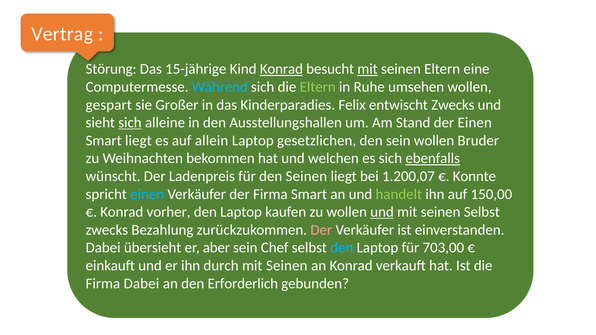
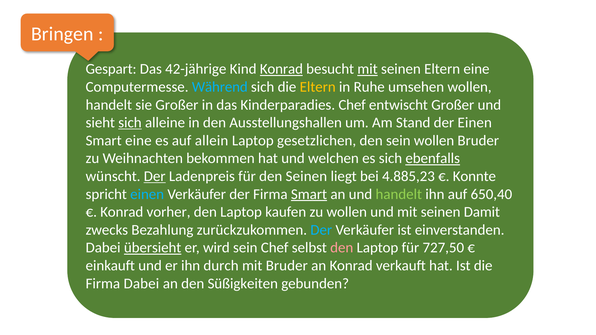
Vertrag: Vertrag -> Bringen
Störung: Störung -> Gespart
15-jährige: 15-jährige -> 42-jährige
Eltern at (318, 87) colour: light green -> yellow
gespart at (109, 105): gespart -> handelt
Kinderparadies Felix: Felix -> Chef
entwischt Zwecks: Zwecks -> Großer
Smart liegt: liegt -> eine
Der at (155, 176) underline: none -> present
1.200,07: 1.200,07 -> 4.885,23
Smart at (309, 194) underline: none -> present
150,00: 150,00 -> 650,40
und at (382, 212) underline: present -> none
seinen Selbst: Selbst -> Damit
Der at (321, 230) colour: pink -> light blue
übersieht underline: none -> present
aber: aber -> wird
den at (342, 248) colour: light blue -> pink
703,00: 703,00 -> 727,50
Seinen at (287, 266): Seinen -> Bruder
Erforderlich: Erforderlich -> Süßigkeiten
